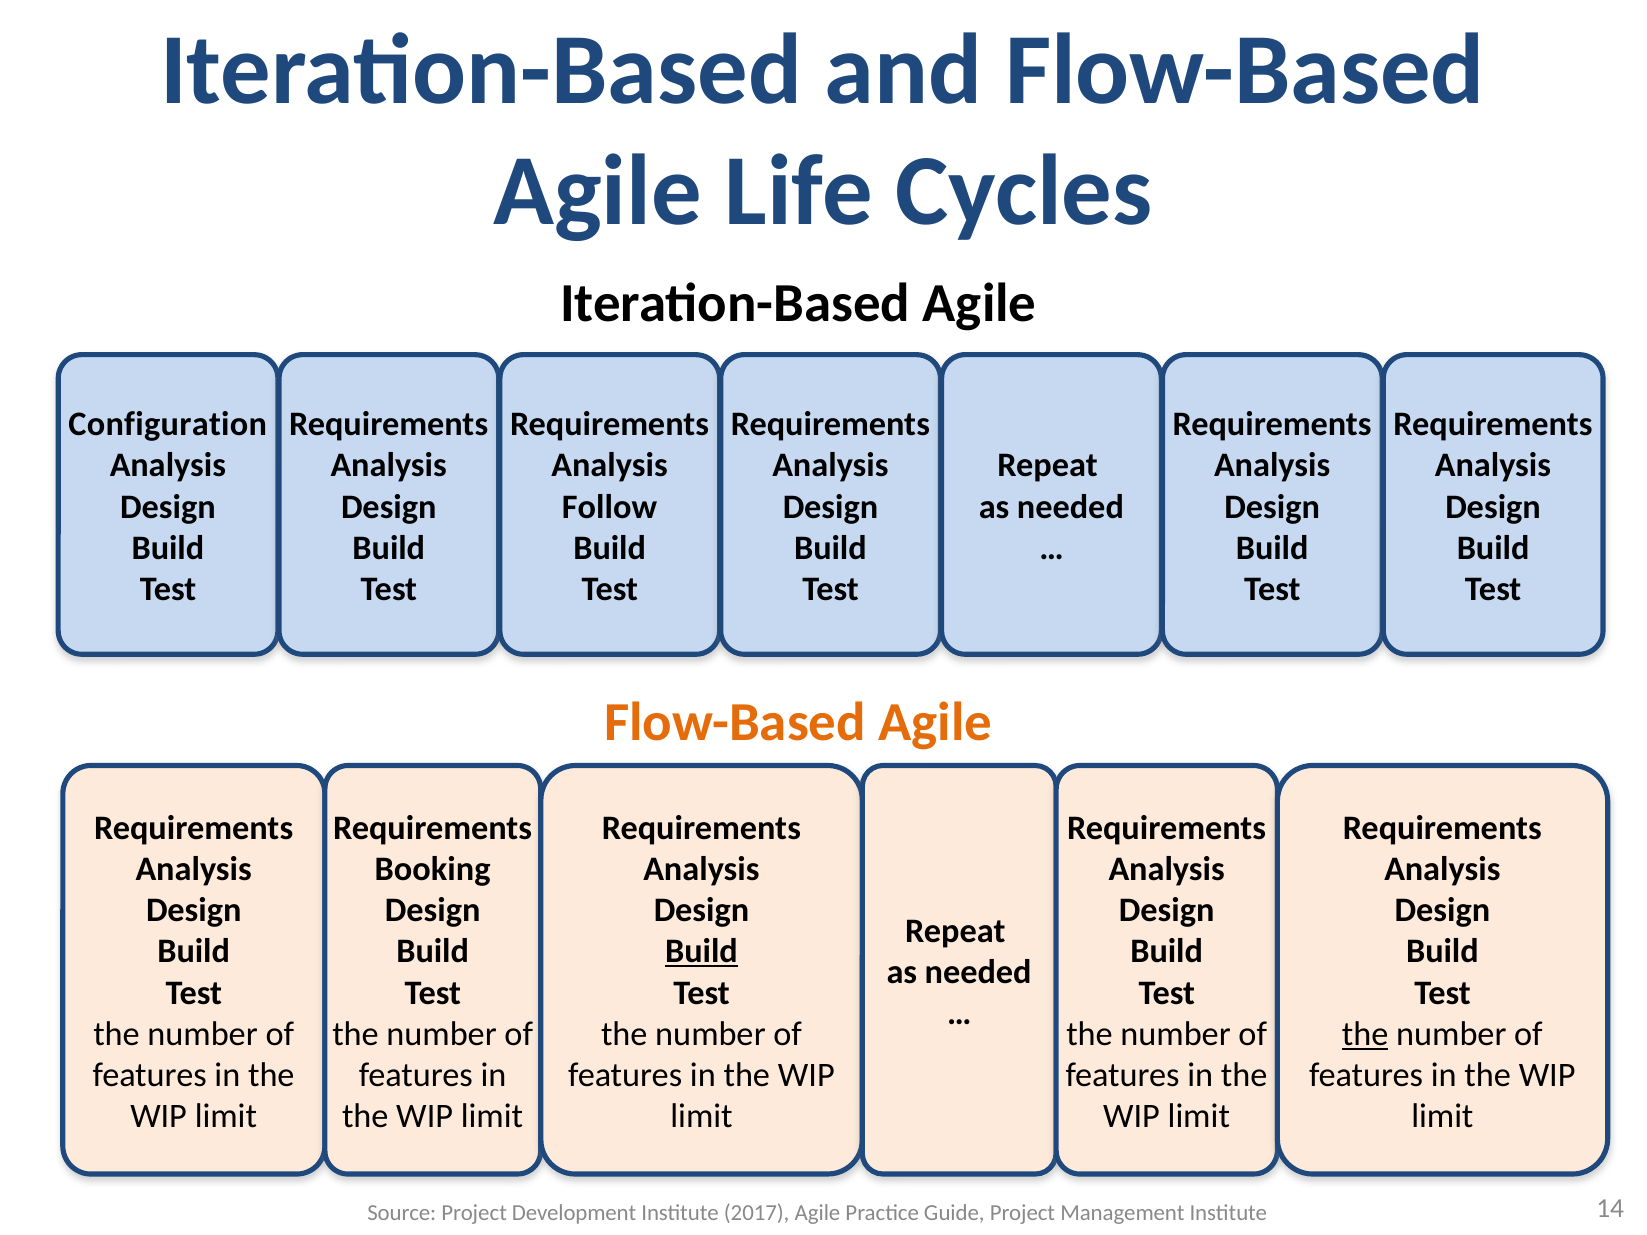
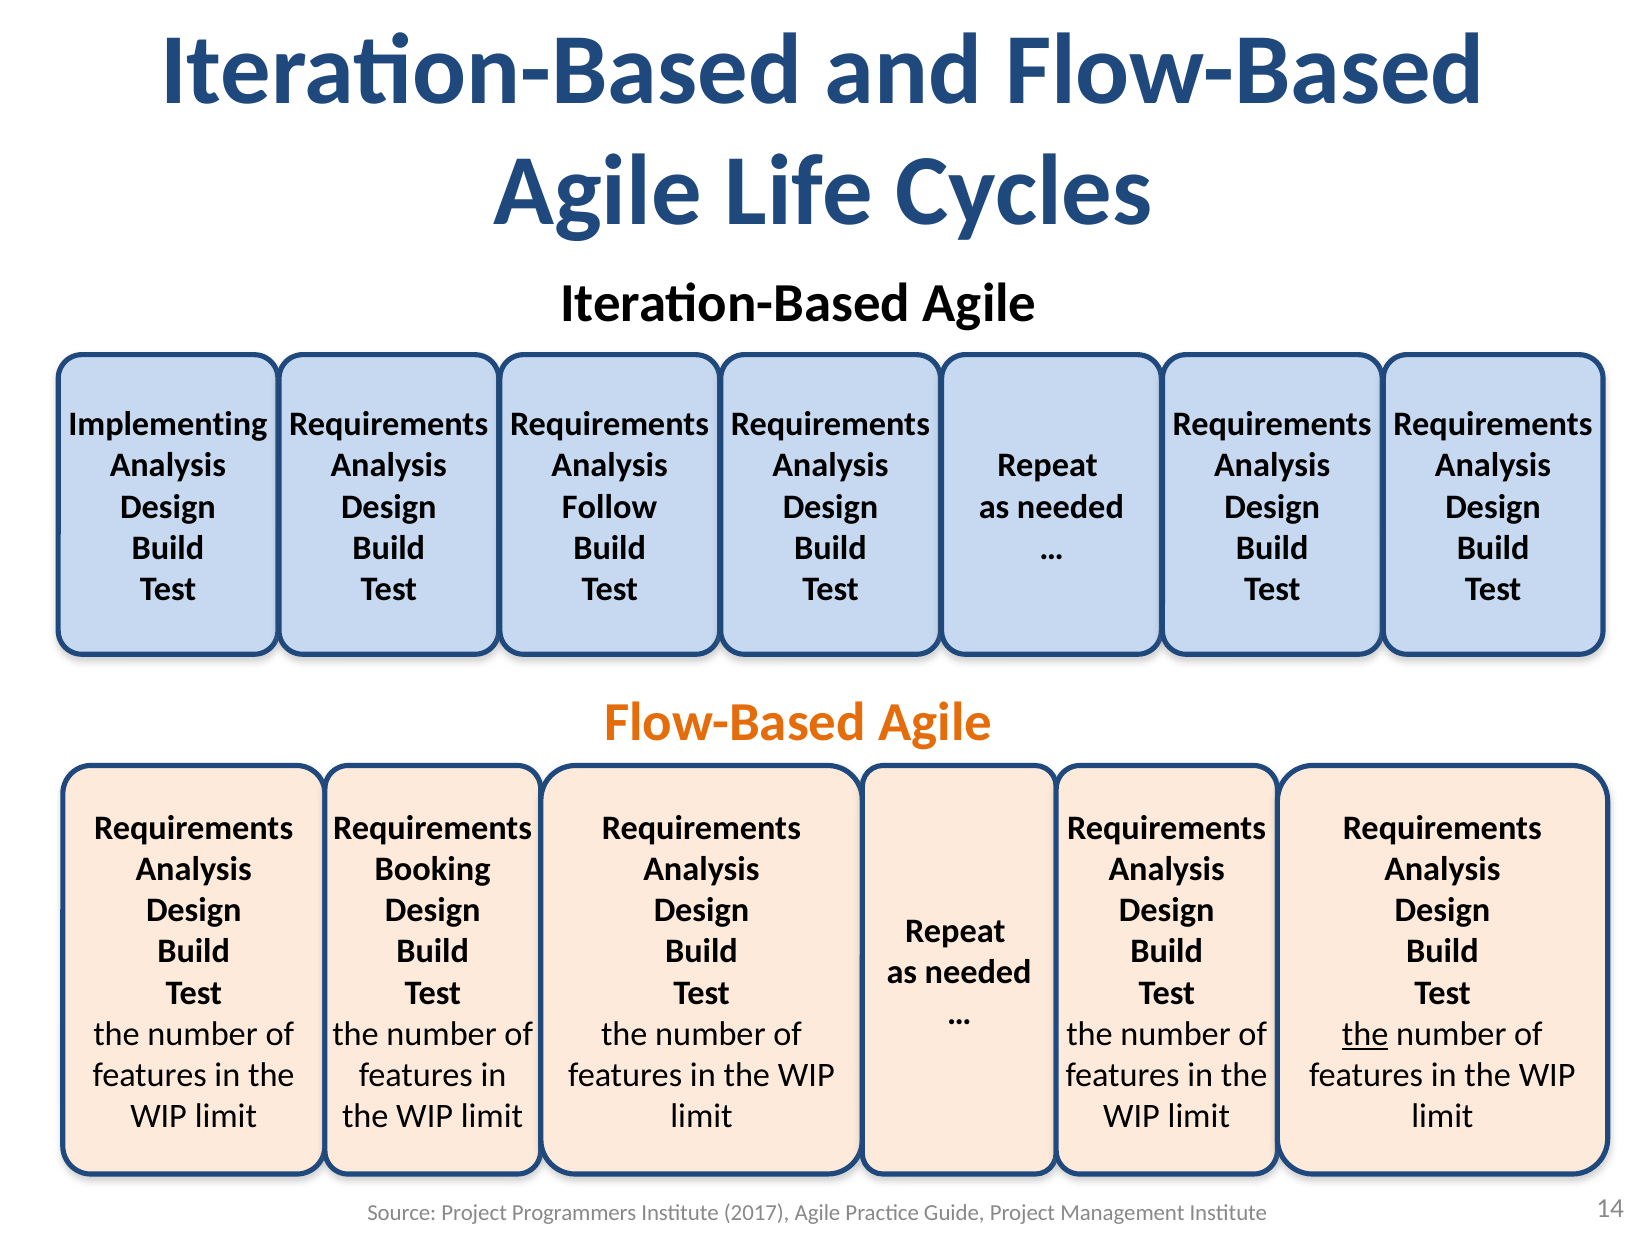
Configuration: Configuration -> Implementing
Build at (701, 952) underline: present -> none
Development: Development -> Programmers
